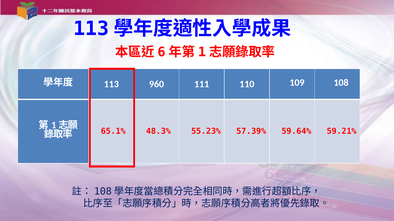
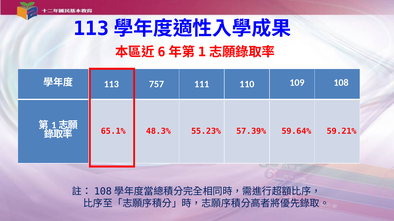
960: 960 -> 757
